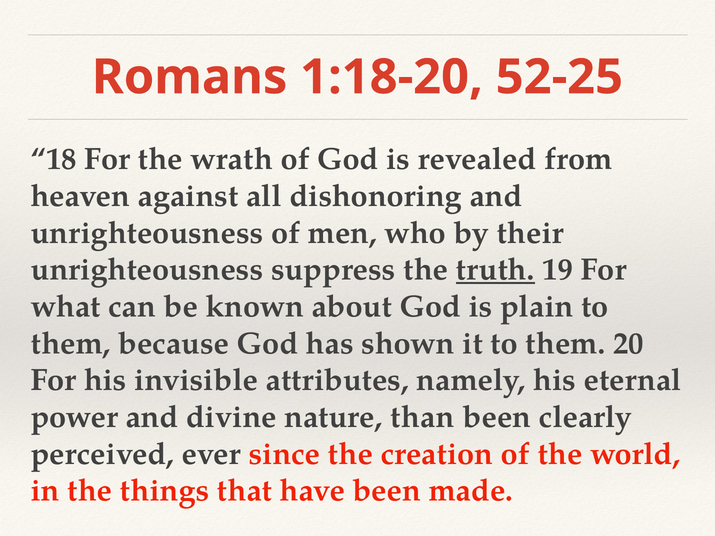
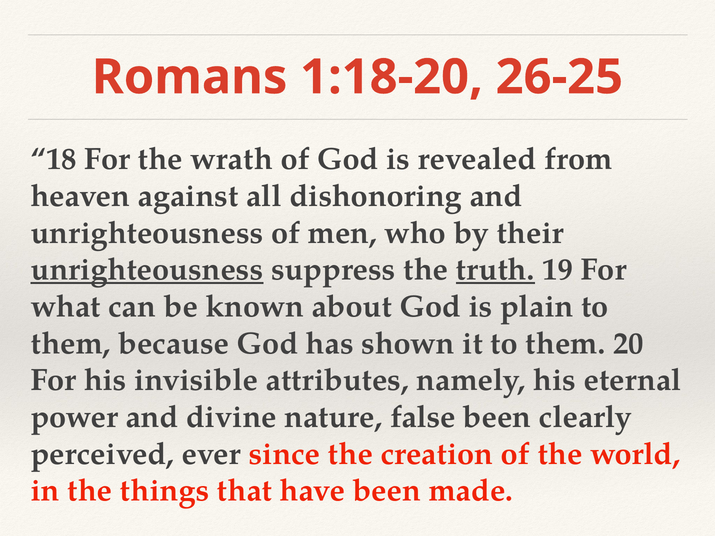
52-25: 52-25 -> 26-25
unrighteousness at (147, 270) underline: none -> present
than: than -> false
